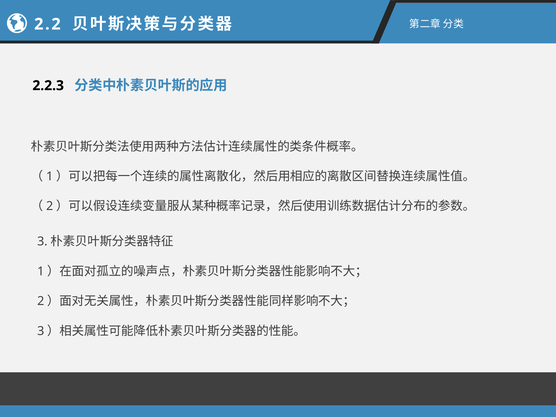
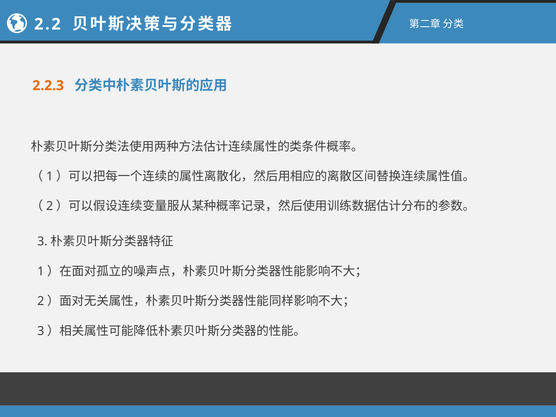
2.2.3 colour: black -> orange
